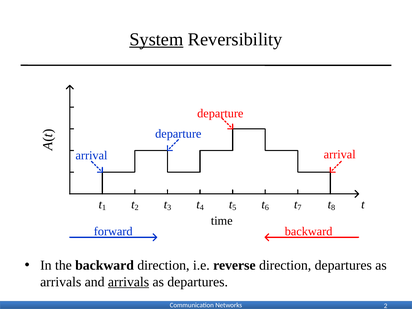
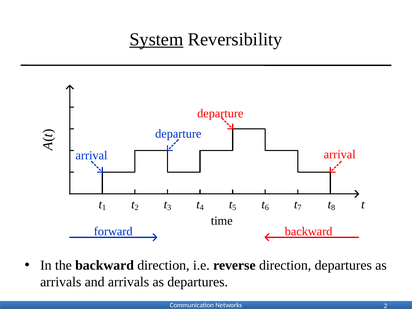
arrivals at (129, 282) underline: present -> none
